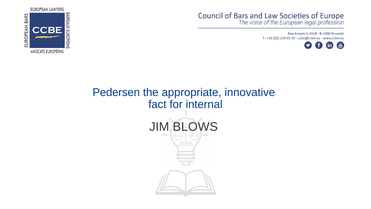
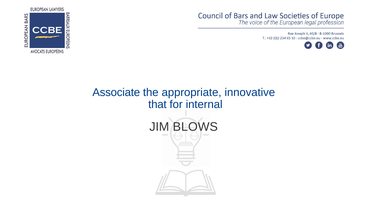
Pedersen: Pedersen -> Associate
fact: fact -> that
